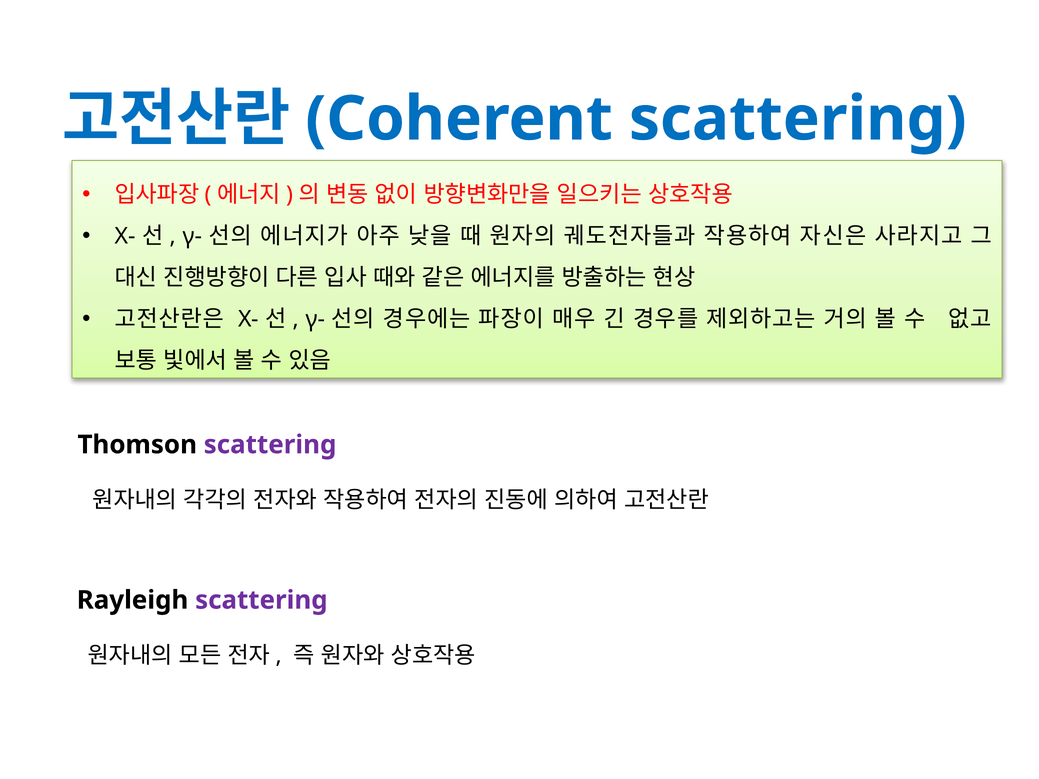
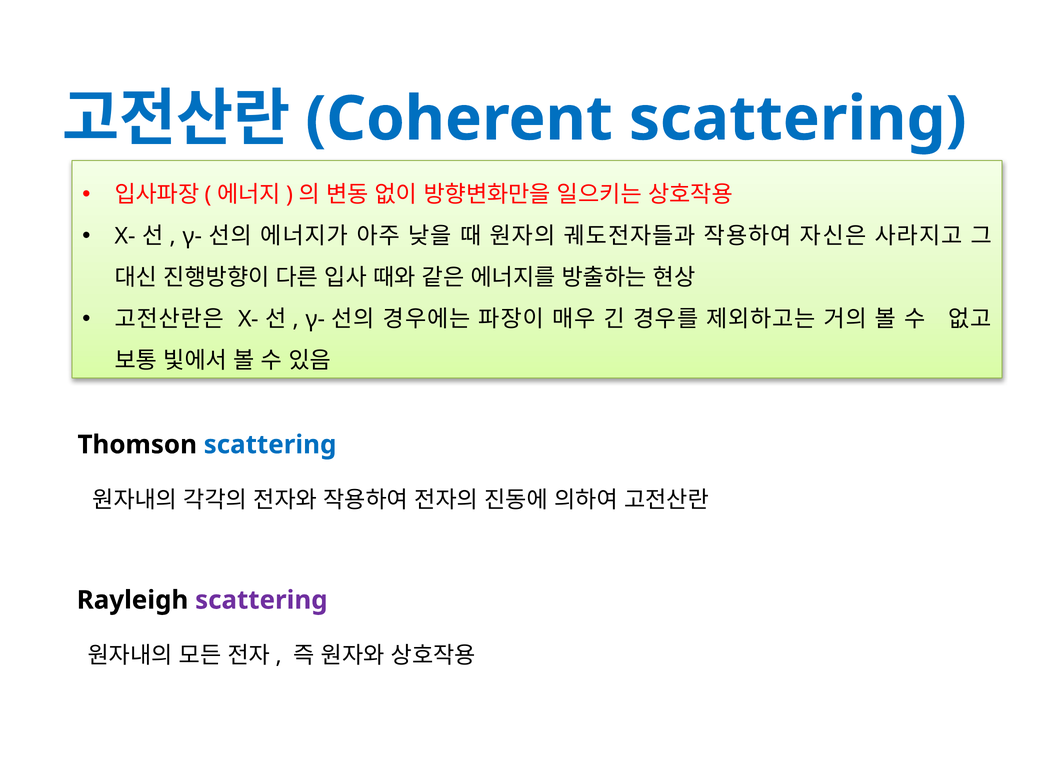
scattering at (270, 445) colour: purple -> blue
